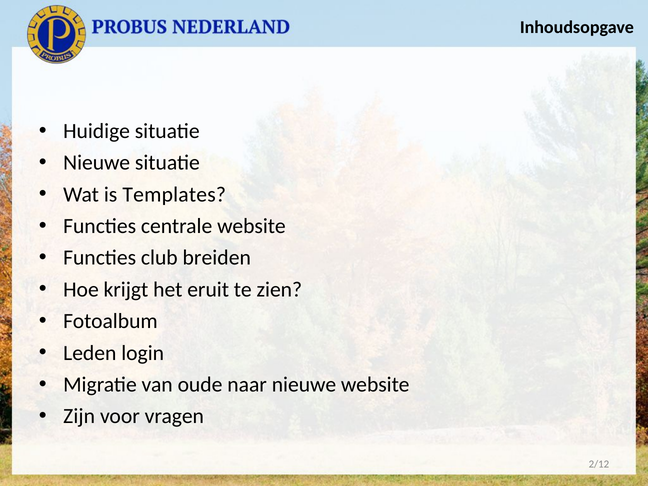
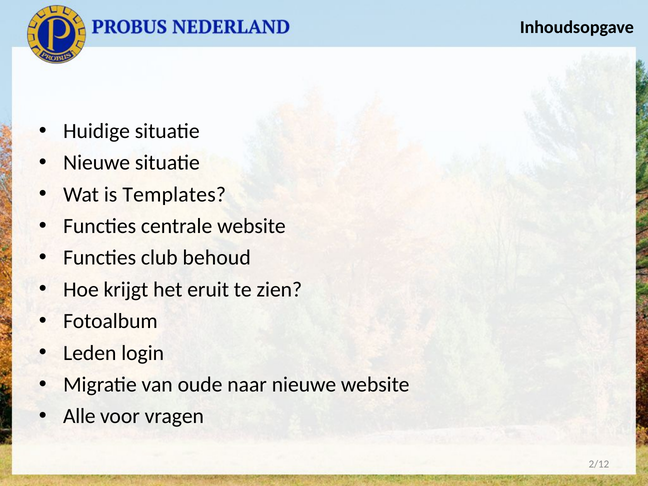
breiden: breiden -> behoud
Zijn: Zijn -> Alle
